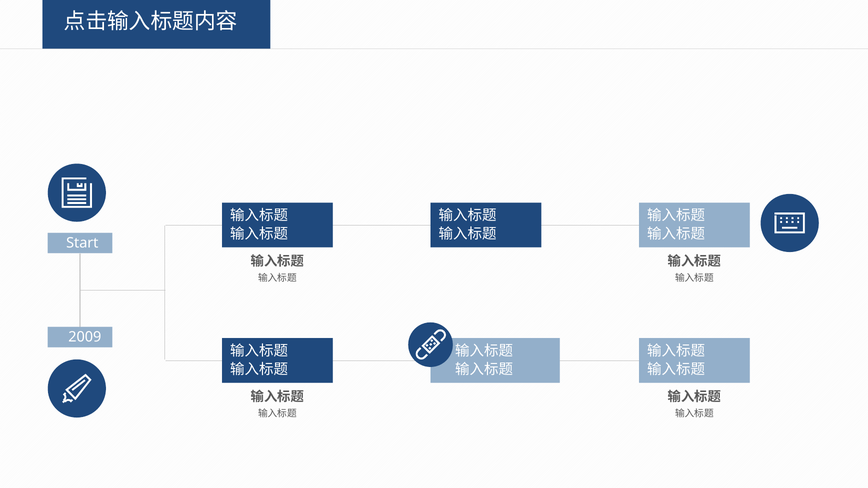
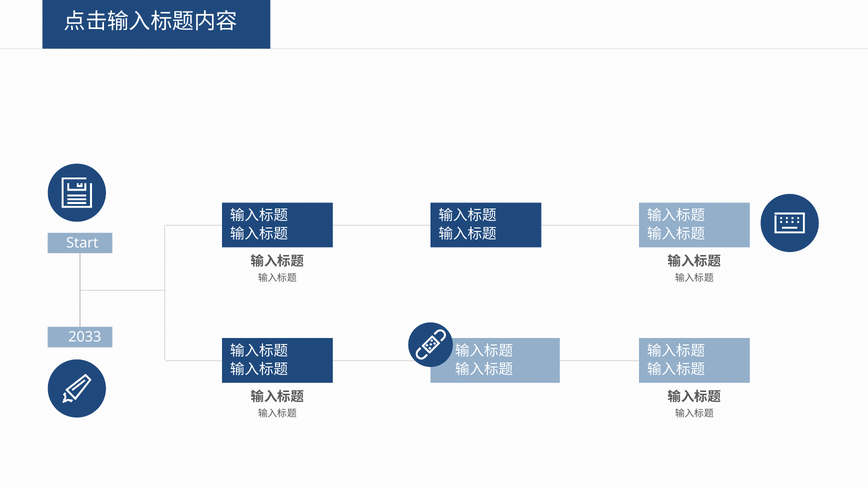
2009: 2009 -> 2033
